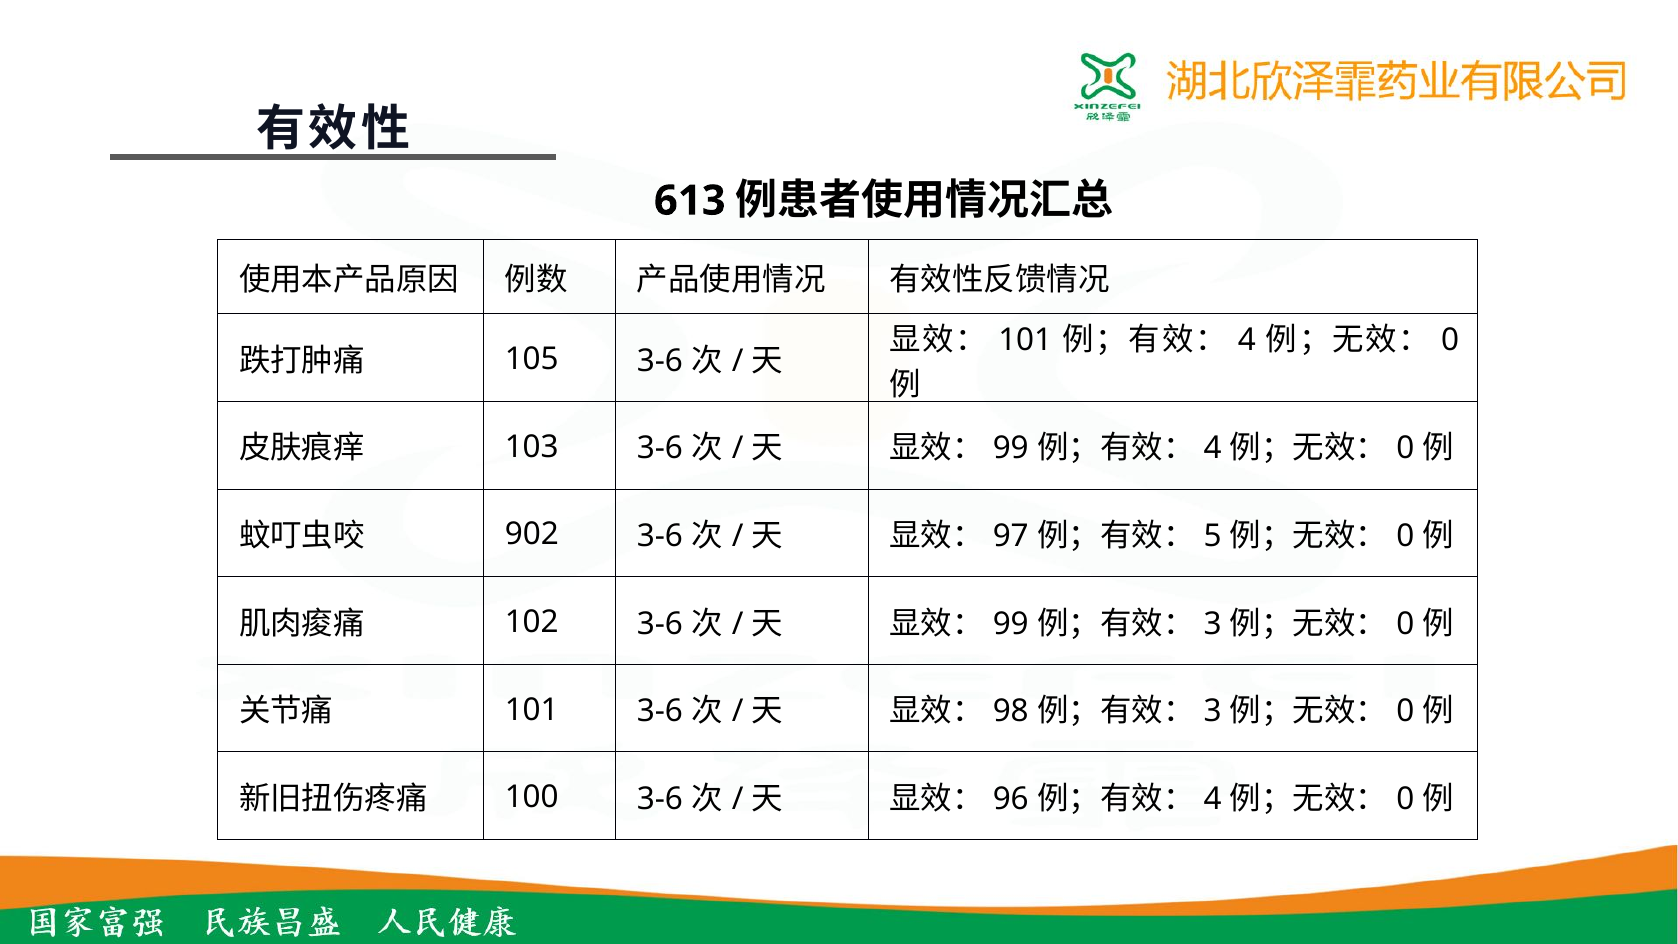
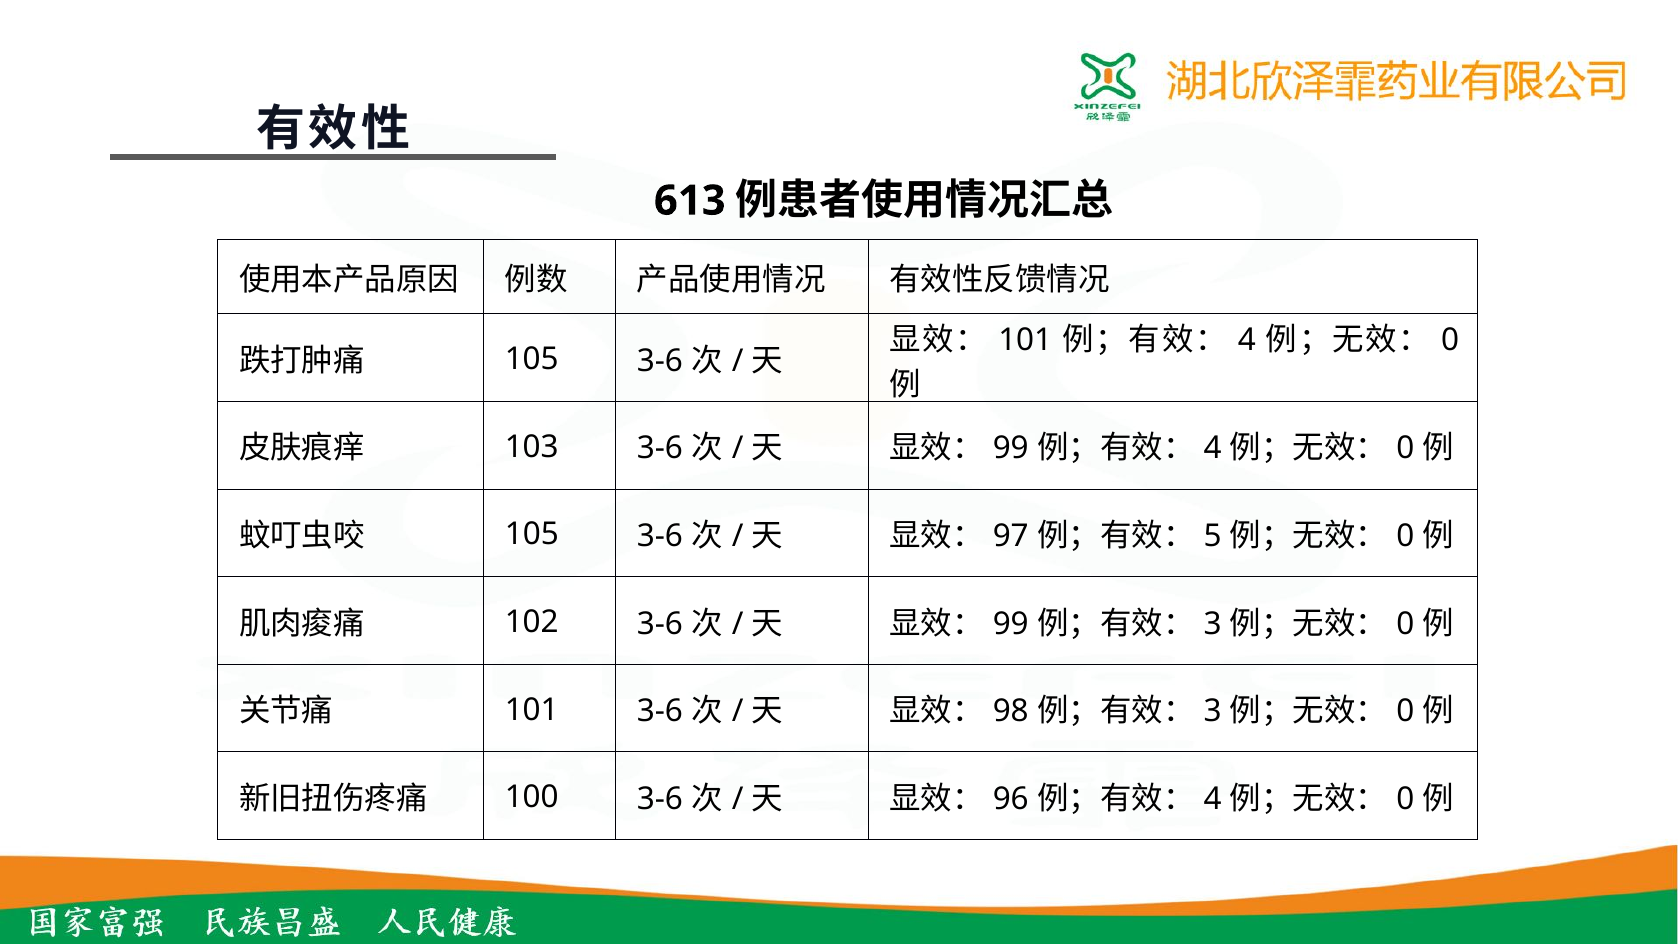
902 at (532, 534): 902 -> 105
